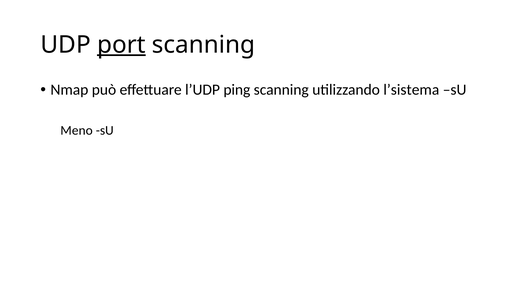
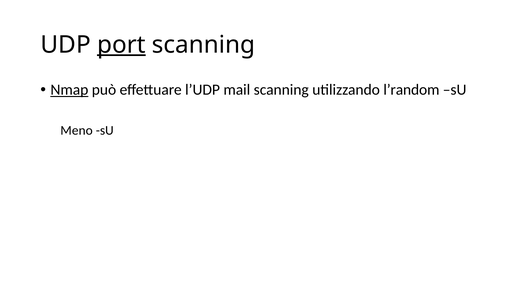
Nmap underline: none -> present
ping: ping -> mail
l’sistema: l’sistema -> l’random
